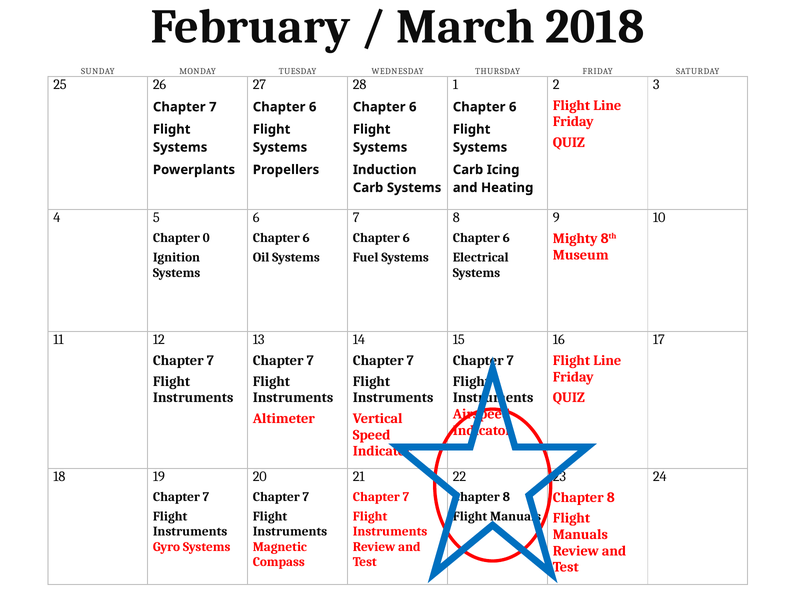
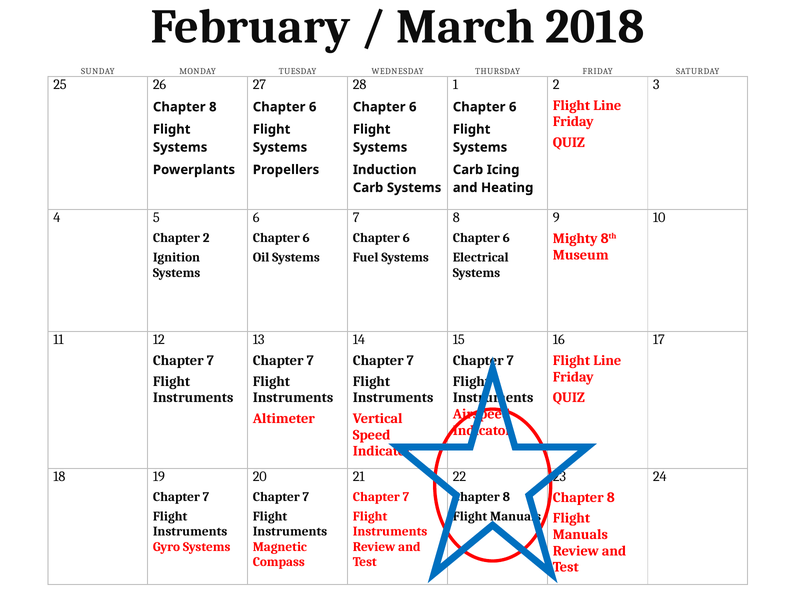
7 at (213, 107): 7 -> 8
Chapter 0: 0 -> 2
